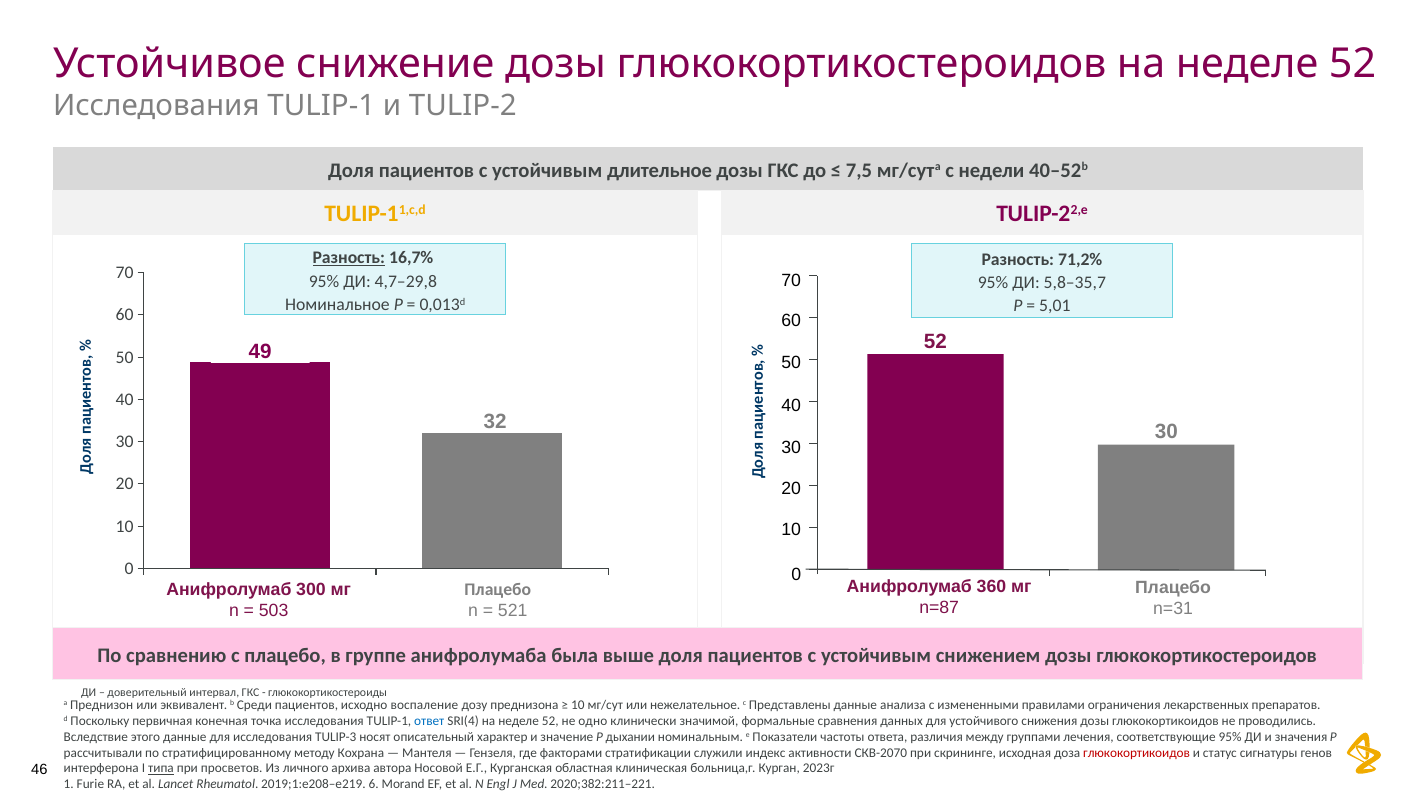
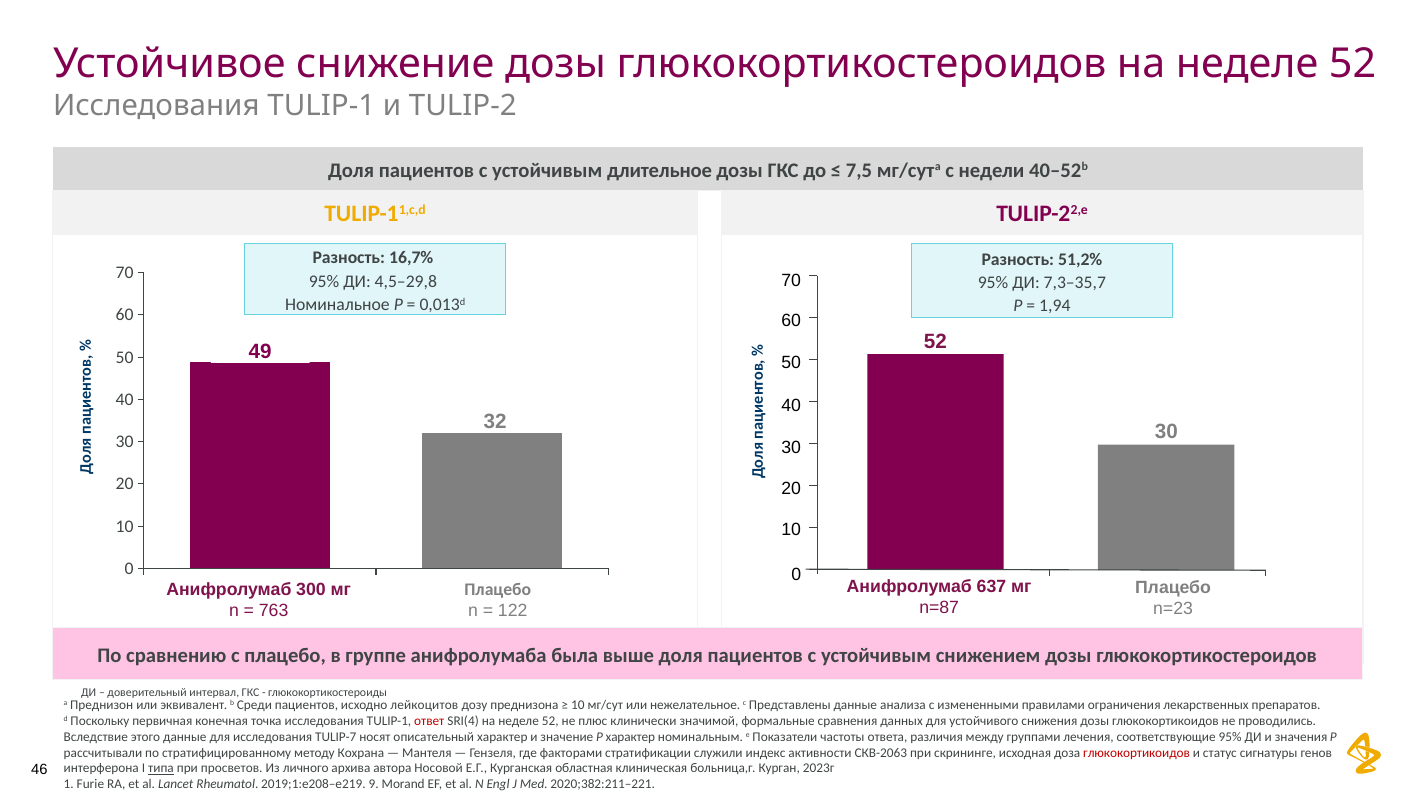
Разность at (349, 258) underline: present -> none
71,2%: 71,2% -> 51,2%
4,7–29,8: 4,7–29,8 -> 4,5–29,8
5,8–35,7: 5,8–35,7 -> 7,3–35,7
5,01: 5,01 -> 1,94
360: 360 -> 637
n=31: n=31 -> n=23
503: 503 -> 763
521: 521 -> 122
воспаление: воспаление -> лейкоцитов
ответ colour: blue -> red
одно: одно -> плюс
TULIP-3: TULIP-3 -> TULIP-7
P дыхании: дыхании -> характер
СКВ-2070: СКВ-2070 -> СКВ-2063
6: 6 -> 9
